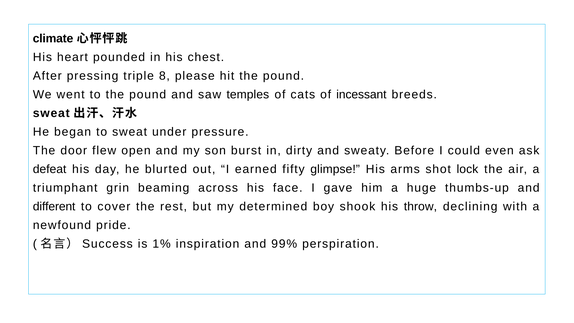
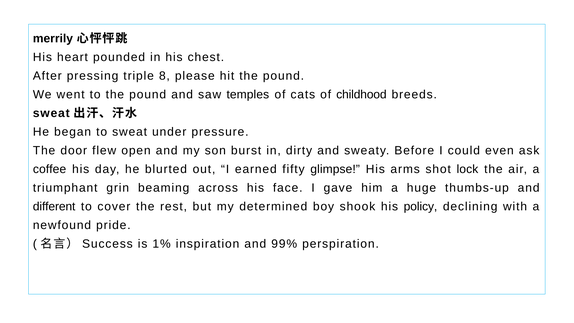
climate: climate -> merrily
incessant: incessant -> childhood
defeat: defeat -> coffee
throw: throw -> policy
